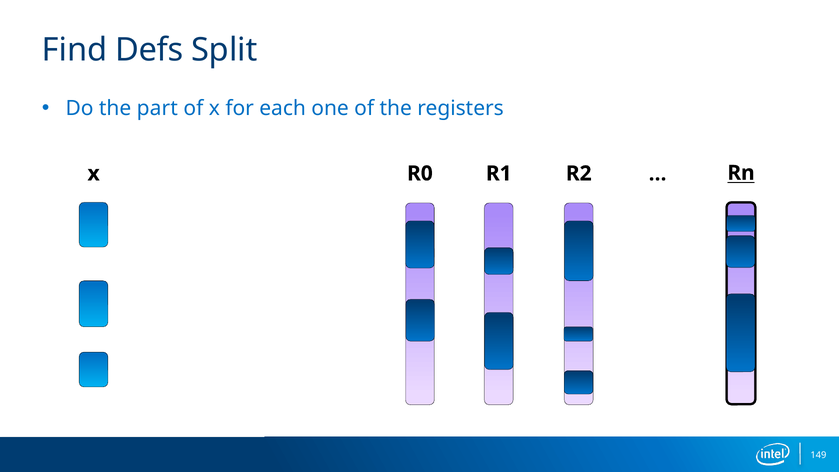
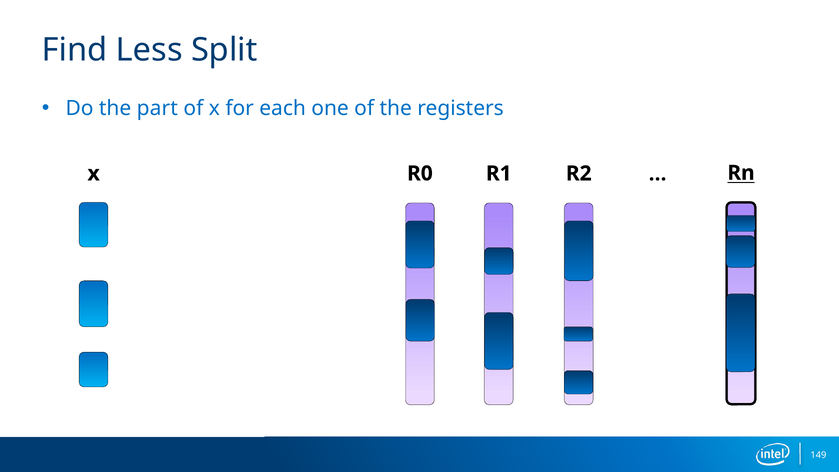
Defs: Defs -> Less
